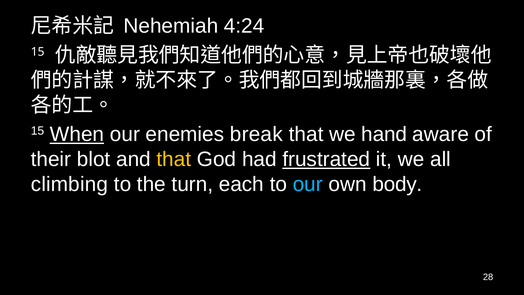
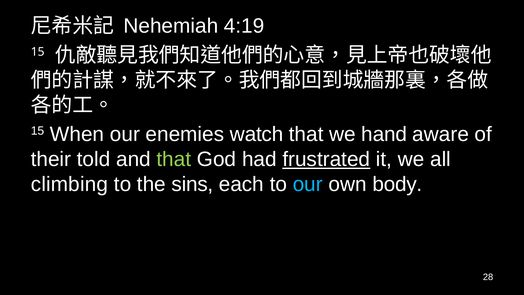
4:24: 4:24 -> 4:19
When underline: present -> none
break: break -> watch
blot: blot -> told
that at (174, 159) colour: yellow -> light green
turn: turn -> sins
